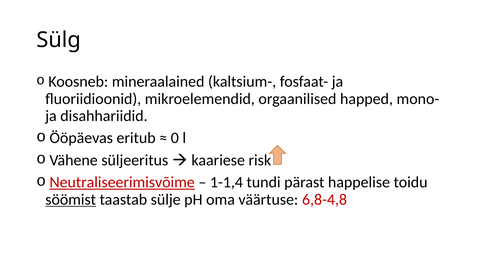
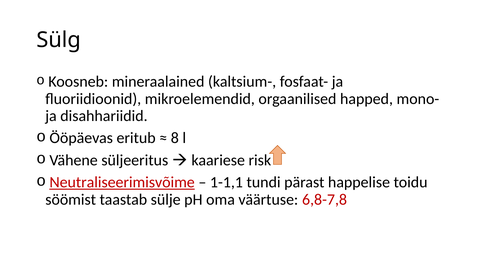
0: 0 -> 8
1-1,4: 1-1,4 -> 1-1,1
söömist underline: present -> none
6,8-4,8: 6,8-4,8 -> 6,8-7,8
